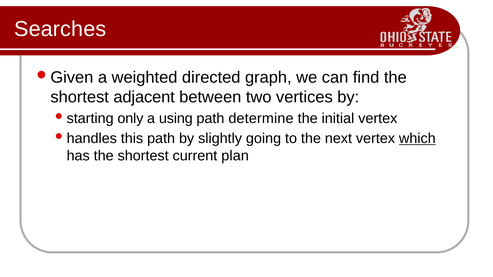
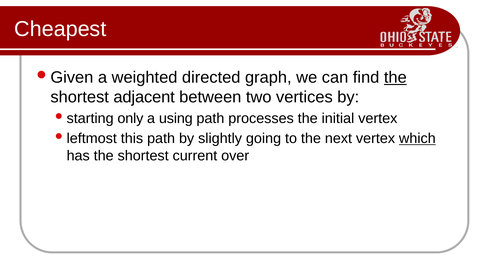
Searches: Searches -> Cheapest
the at (395, 78) underline: none -> present
determine: determine -> processes
handles: handles -> leftmost
plan: plan -> over
